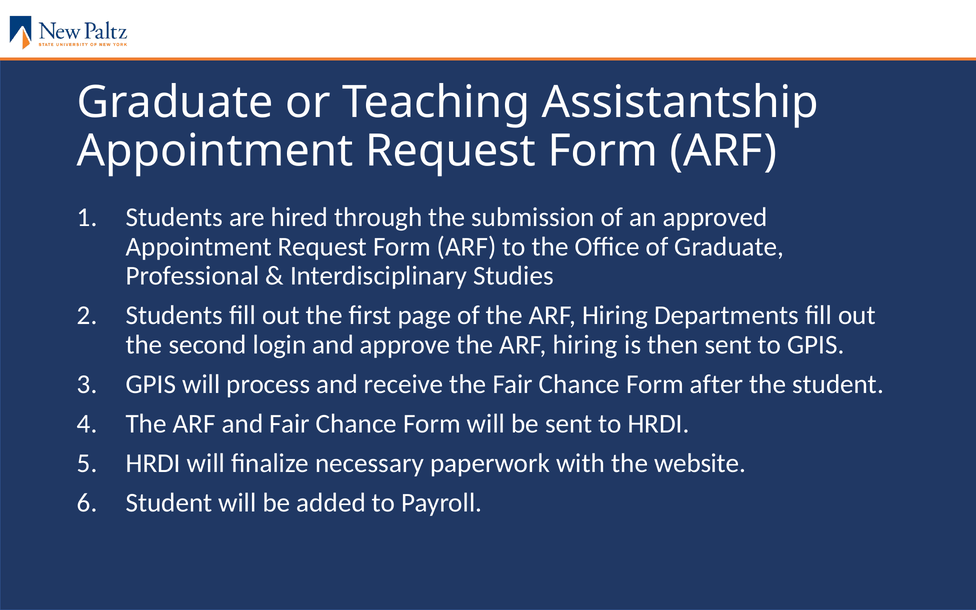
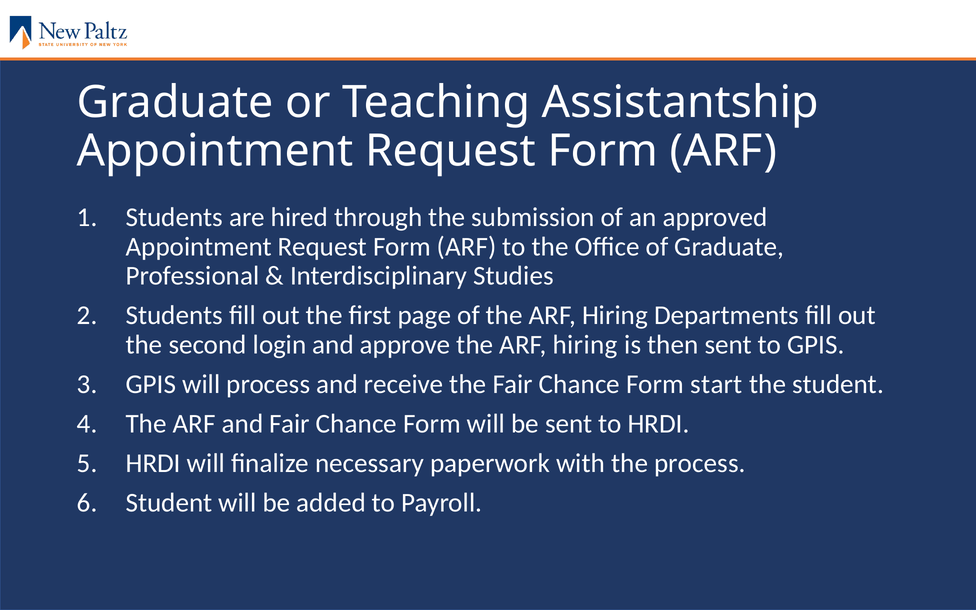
after: after -> start
the website: website -> process
